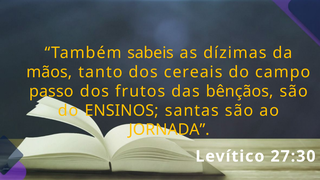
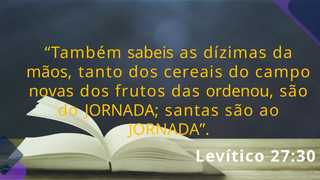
passo: passo -> novas
bênçãos: bênçãos -> ordenou
do ENSINOS: ENSINOS -> JORNADA
